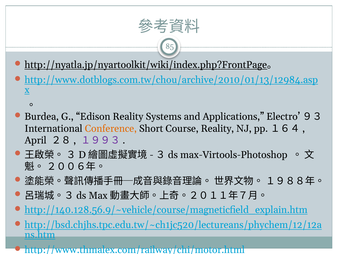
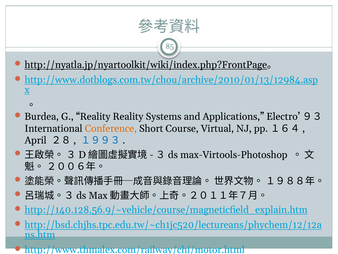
G Edison: Edison -> Reality
Course Reality: Reality -> Virtual
１９９３ colour: purple -> blue
